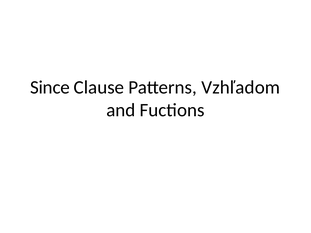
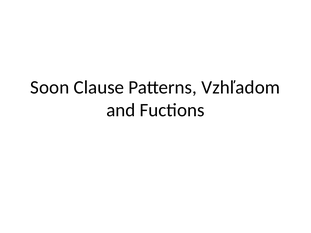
Since: Since -> Soon
